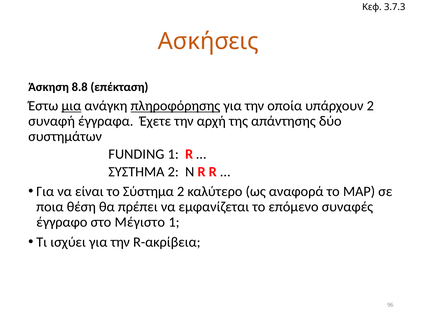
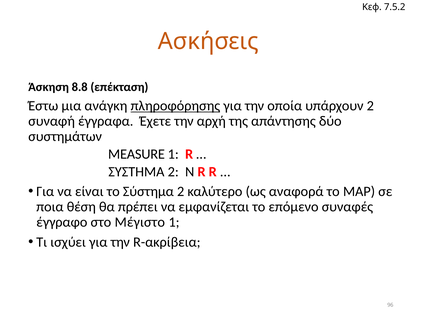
3.7.3: 3.7.3 -> 7.5.2
μια underline: present -> none
FUNDING: FUNDING -> MEASURE
